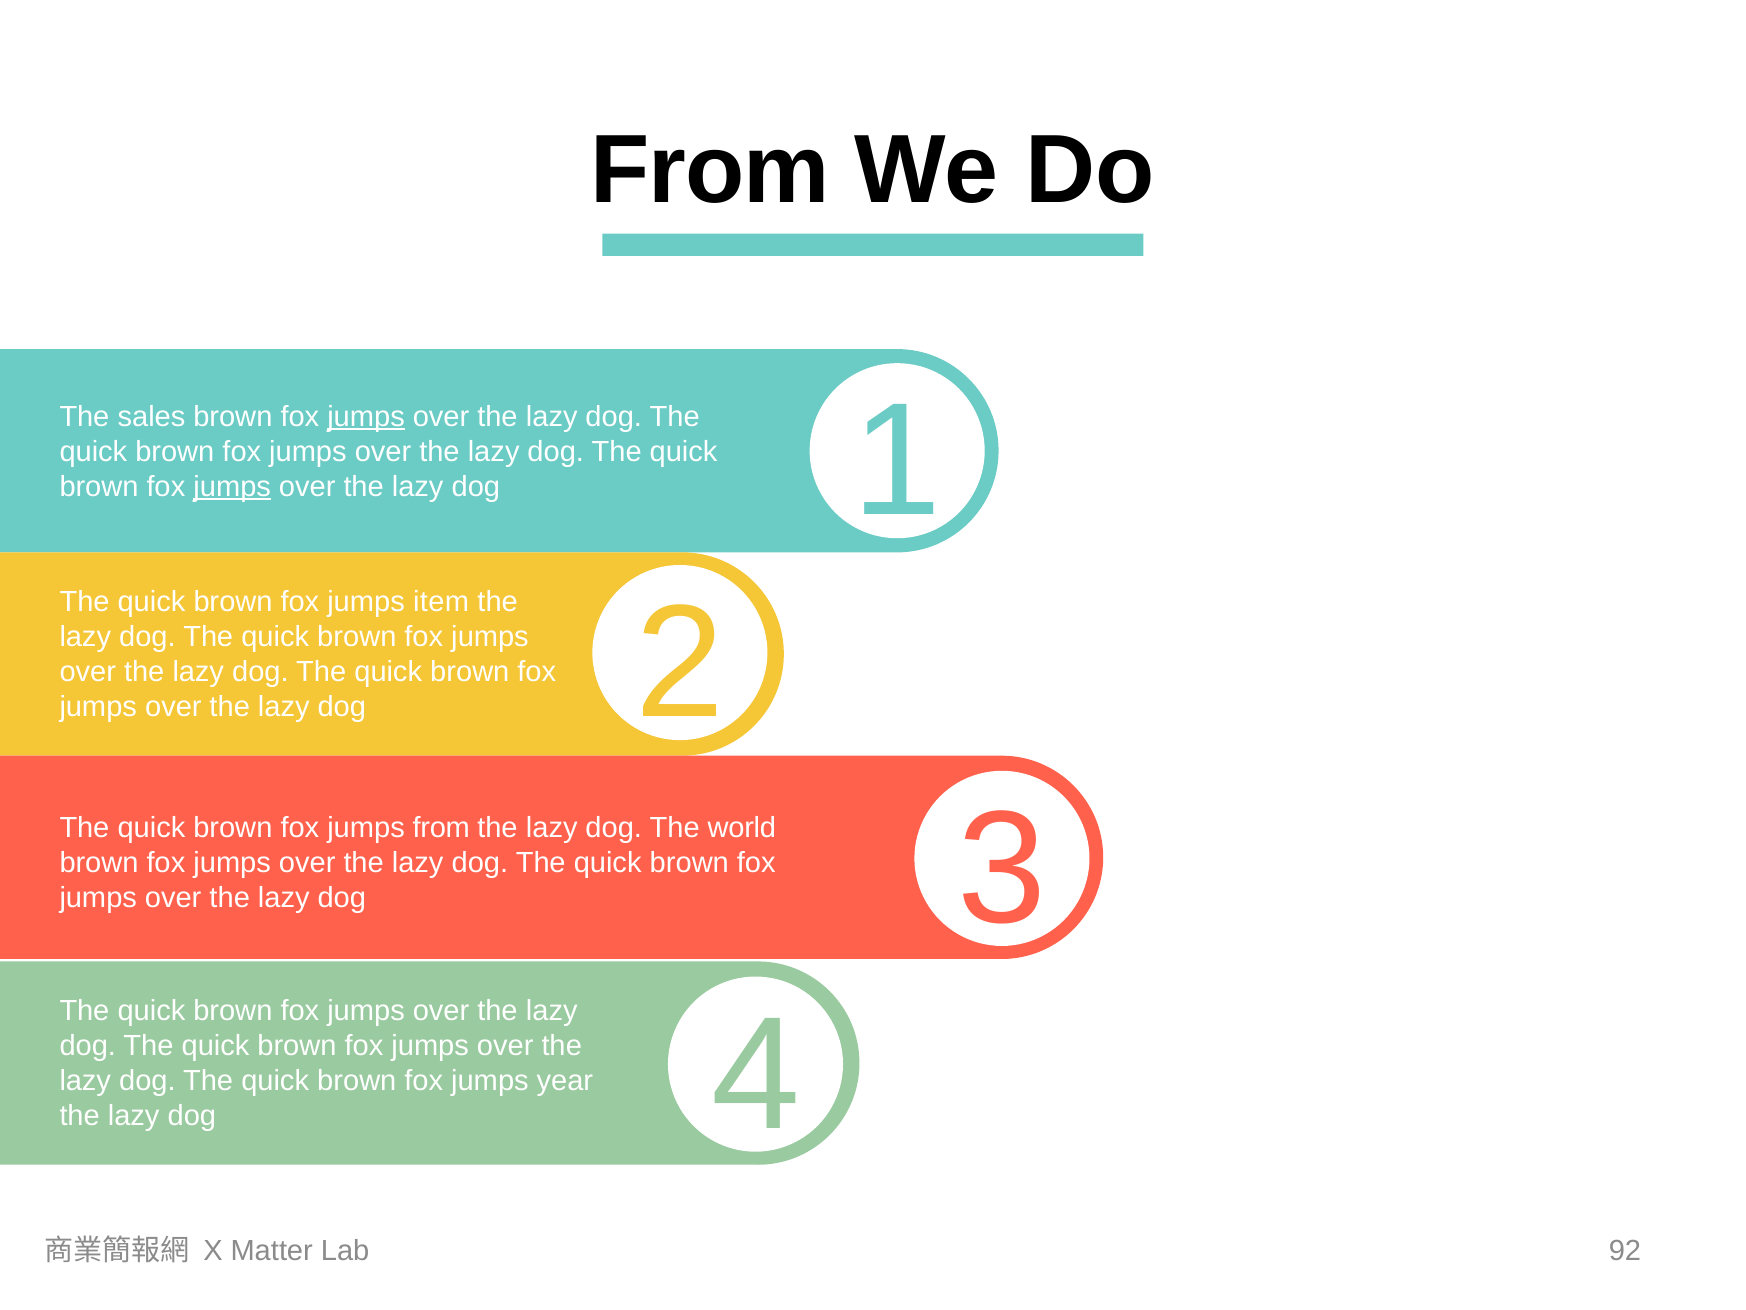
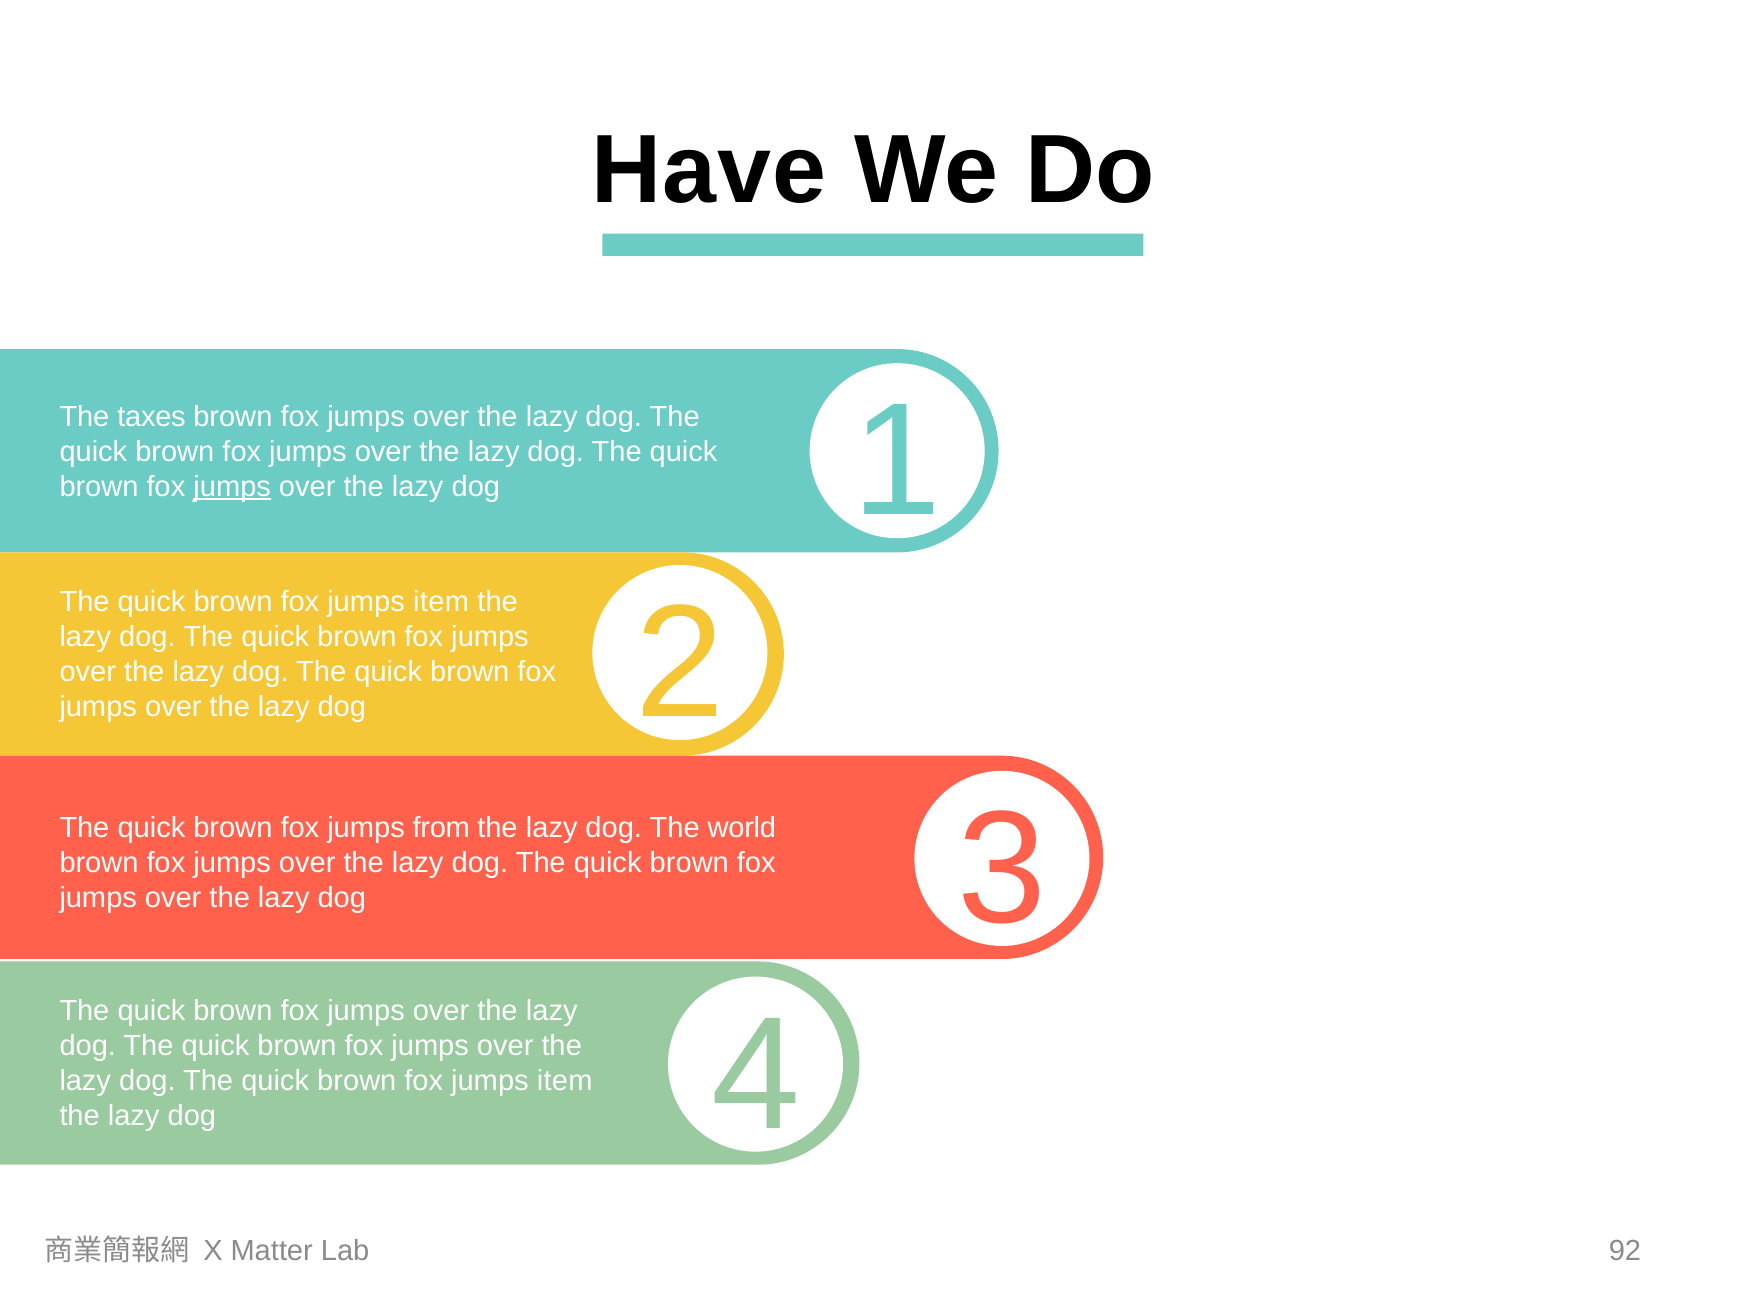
From at (710, 170): From -> Have
sales: sales -> taxes
jumps at (366, 417) underline: present -> none
year at (565, 1080): year -> item
